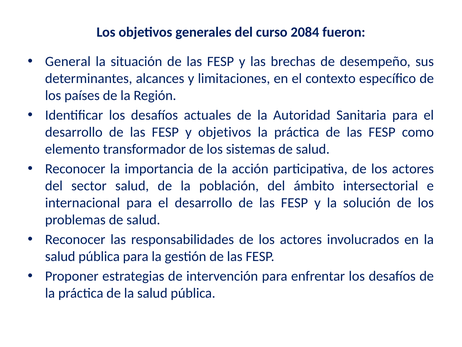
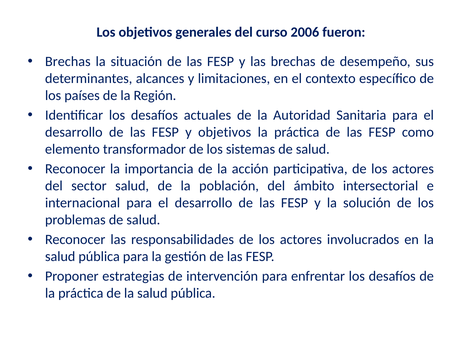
2084: 2084 -> 2006
General at (68, 61): General -> Brechas
